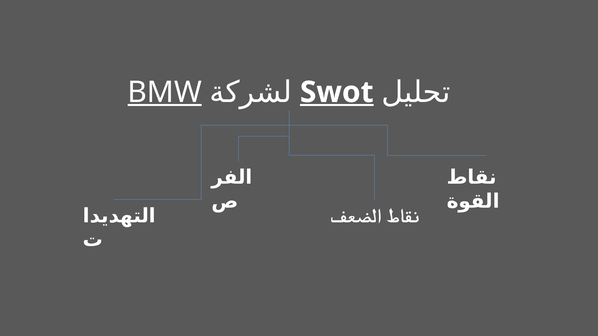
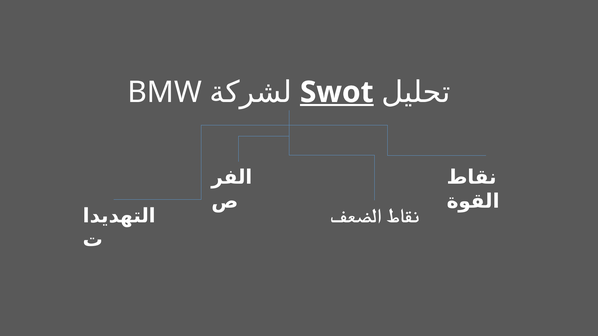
BMW underline: present -> none
